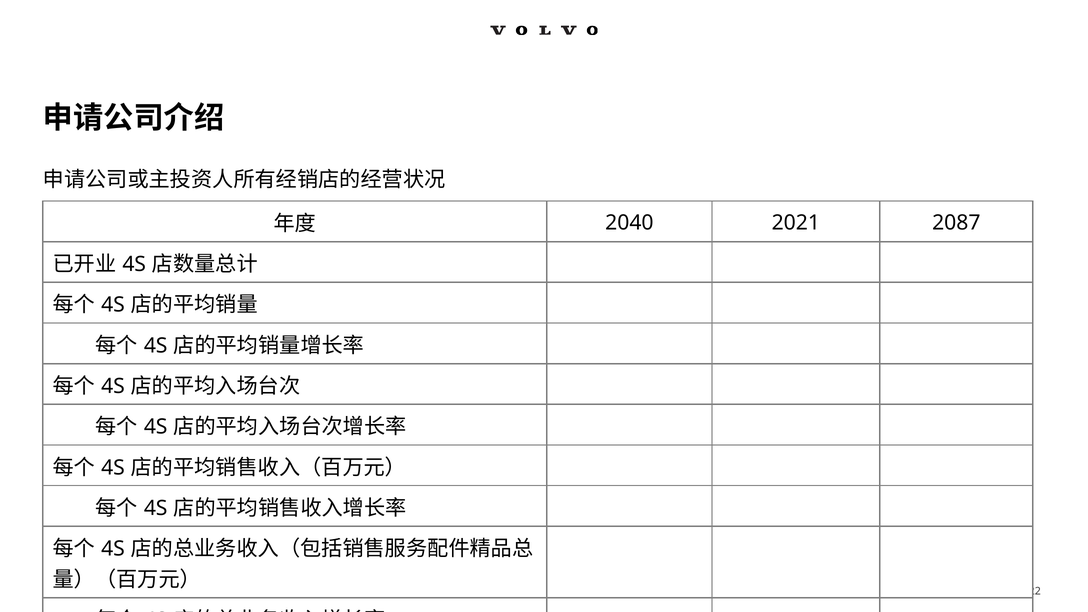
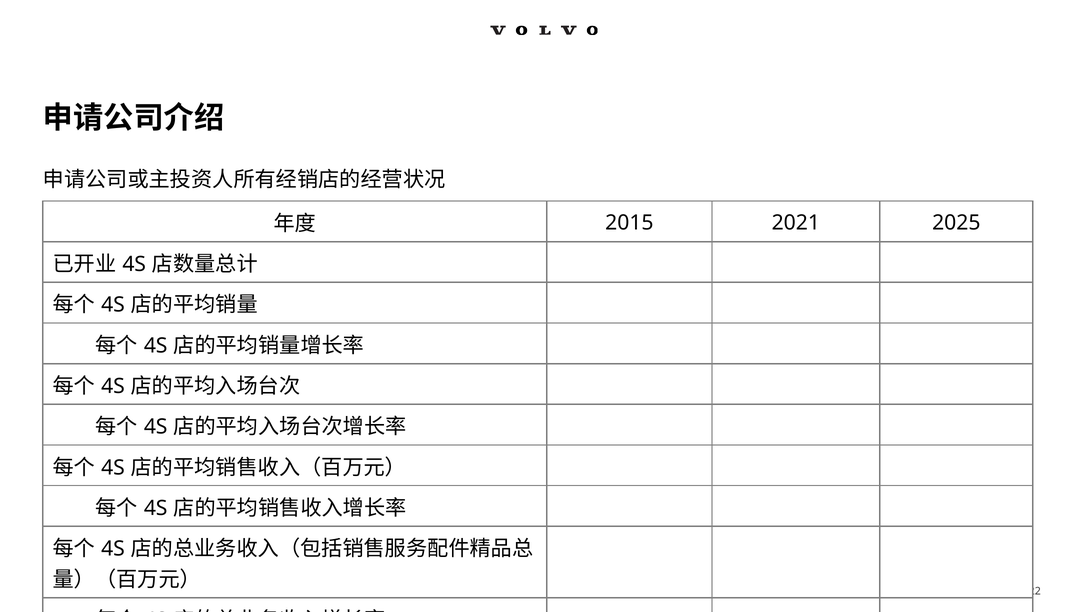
2040: 2040 -> 2015
2087: 2087 -> 2025
